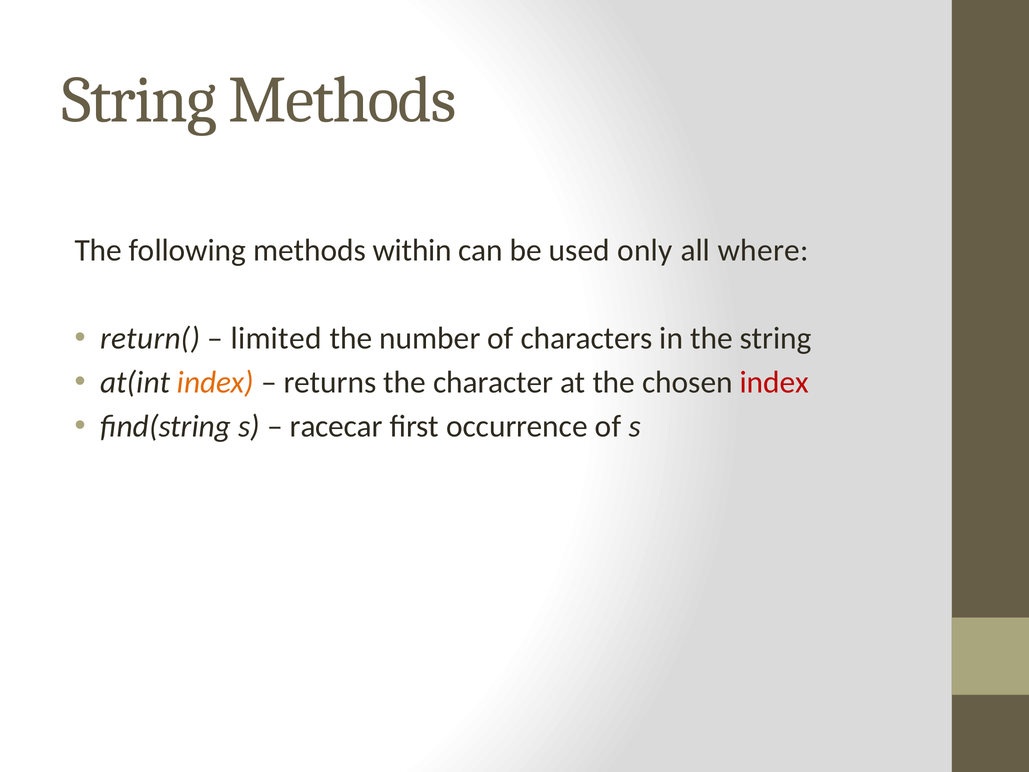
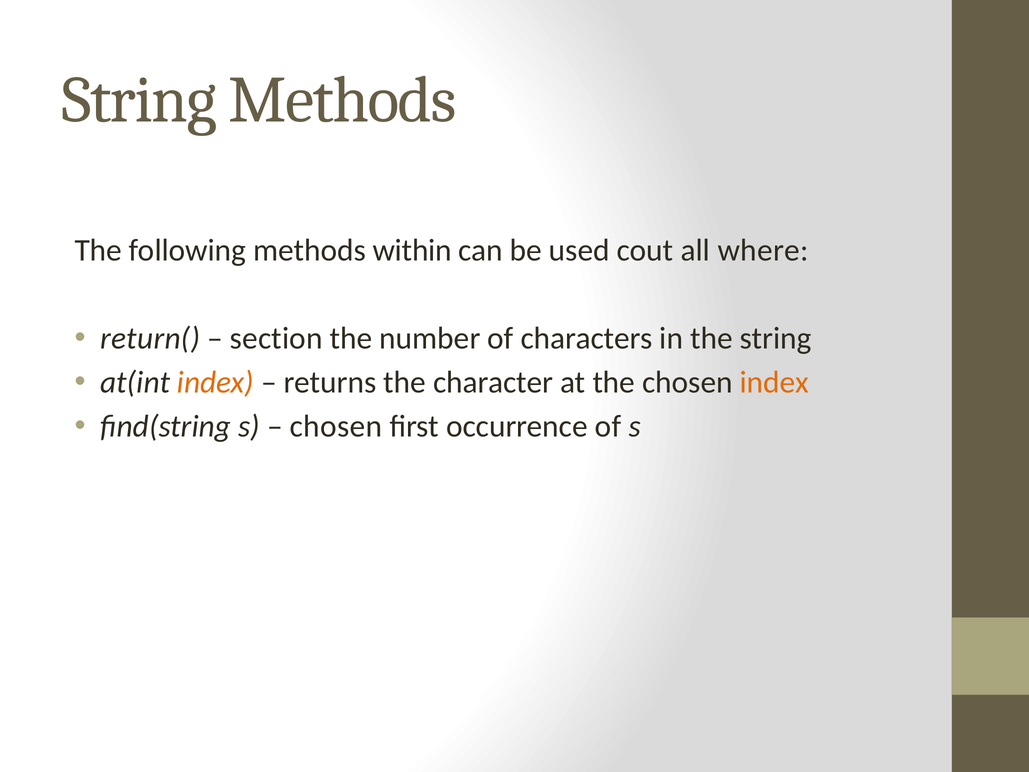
only: only -> cout
limited: limited -> section
index at (774, 382) colour: red -> orange
racecar at (336, 426): racecar -> chosen
